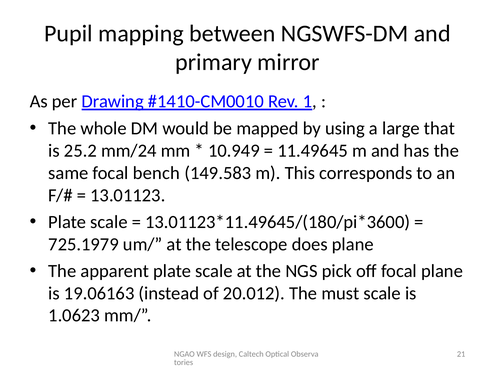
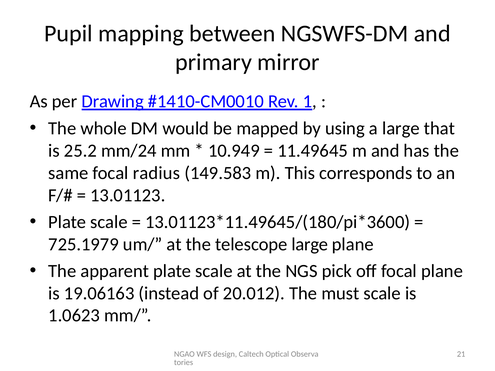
bench: bench -> radius
telescope does: does -> large
